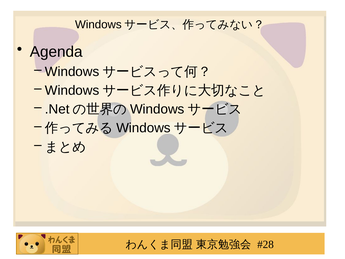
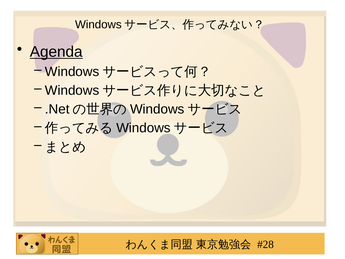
Agenda underline: none -> present
